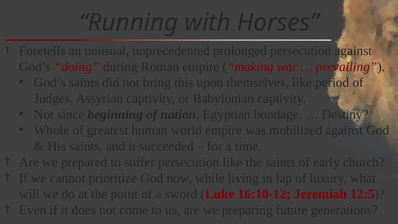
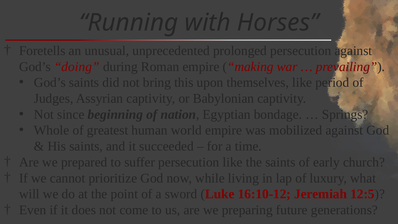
Destiny: Destiny -> Springs
